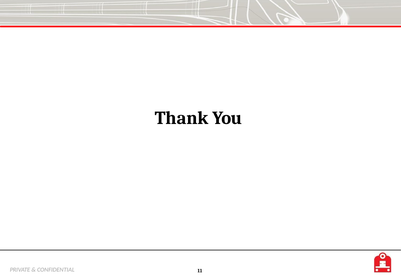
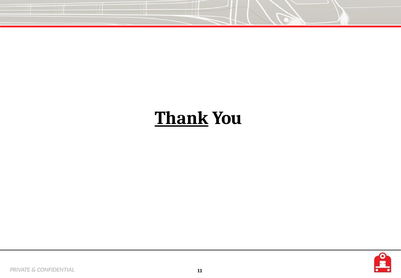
Thank underline: none -> present
